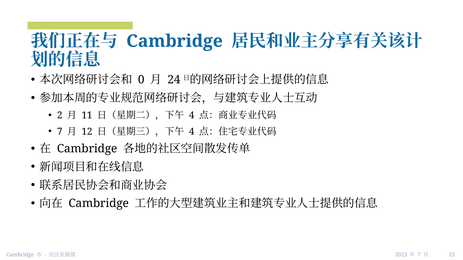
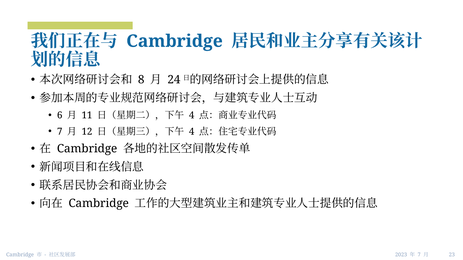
0: 0 -> 8
2: 2 -> 6
